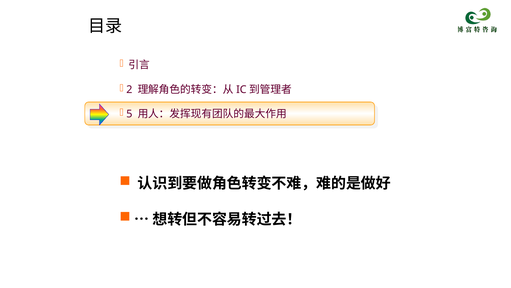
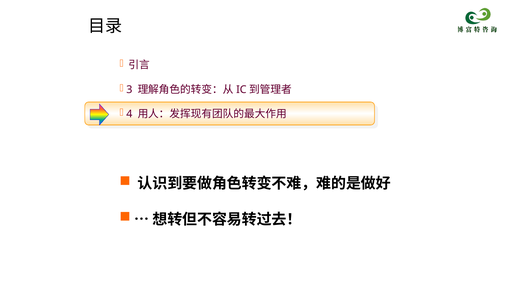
2: 2 -> 3
5: 5 -> 4
